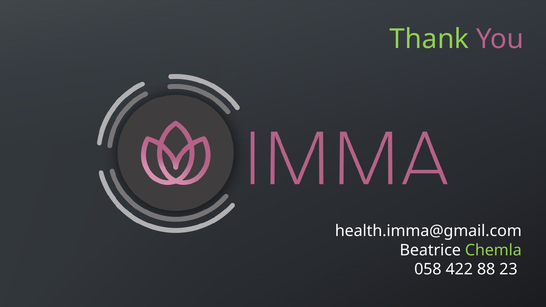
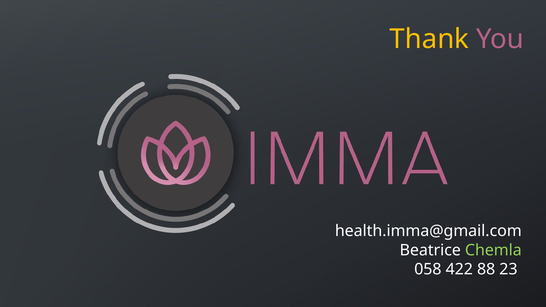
Thank colour: light green -> yellow
